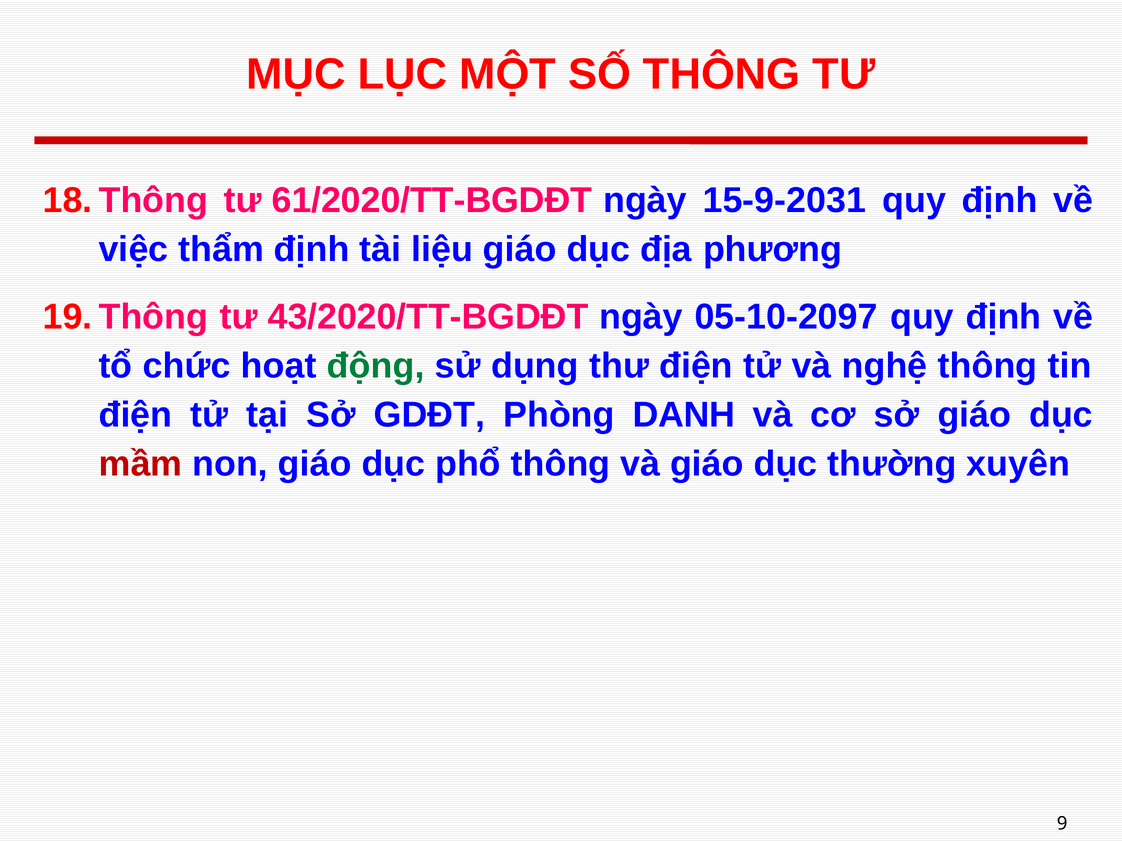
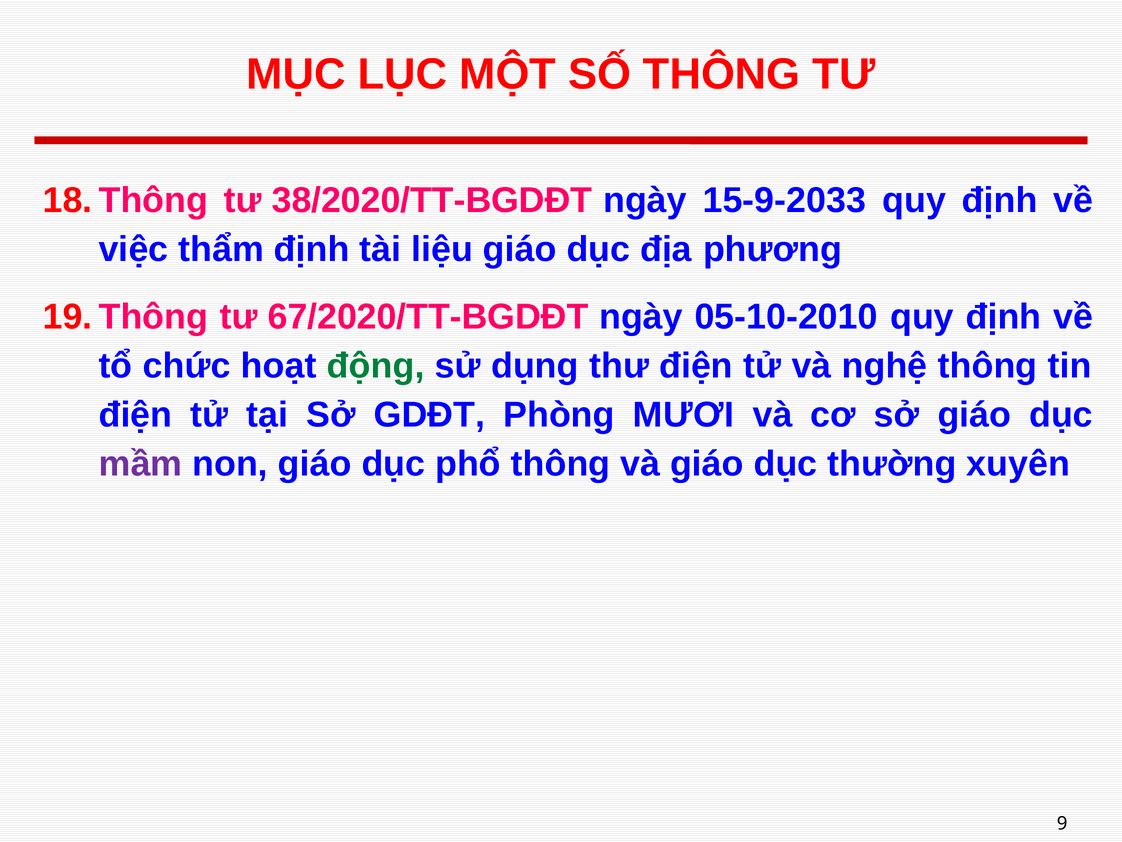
61/2020/TT-BGDĐT: 61/2020/TT-BGDĐT -> 38/2020/TT-BGDĐT
15-9-2031: 15-9-2031 -> 15-9-2033
43/2020/TT-BGDĐT: 43/2020/TT-BGDĐT -> 67/2020/TT-BGDĐT
05-10-2097: 05-10-2097 -> 05-10-2010
DANH: DANH -> MƯƠI
mầm colour: red -> purple
